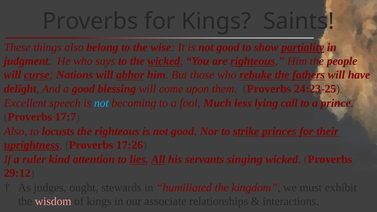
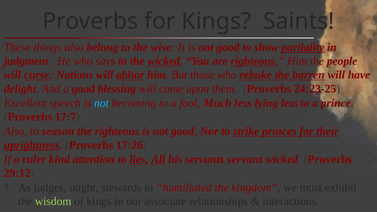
fathers: fathers -> barren
lying call: call -> less
locusts: locusts -> season
singing: singing -> servant
wisdom colour: pink -> light green
